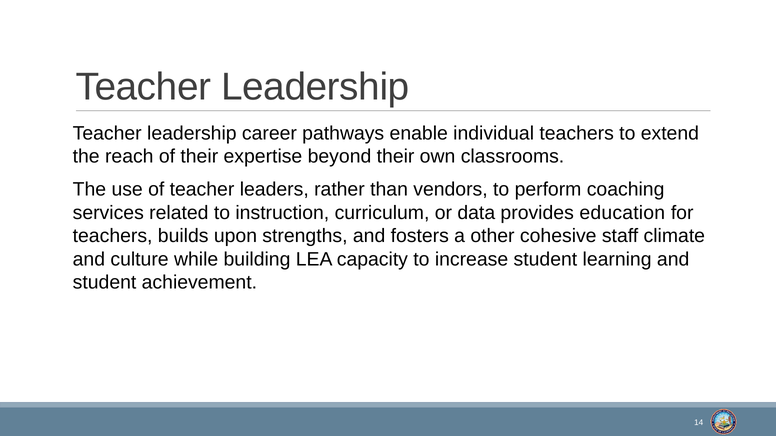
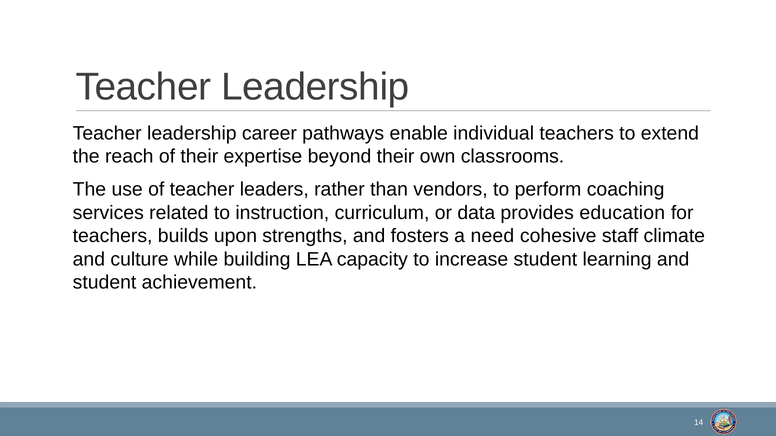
other: other -> need
